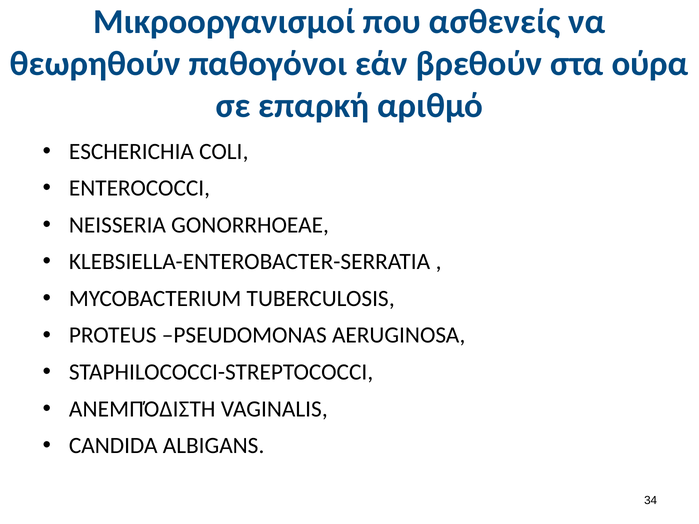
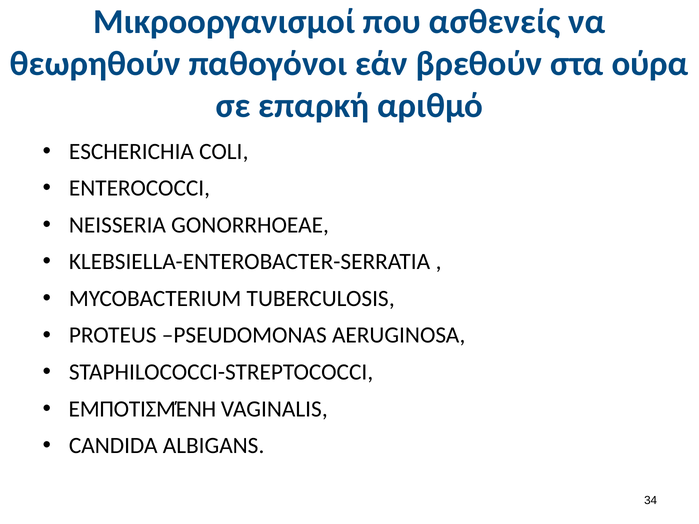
ΑΝΕΜΠΌΔΙΣΤΗ: ΑΝΕΜΠΌΔΙΣΤΗ -> ΕΜΠΟΤΙΣΜΈΝΗ
